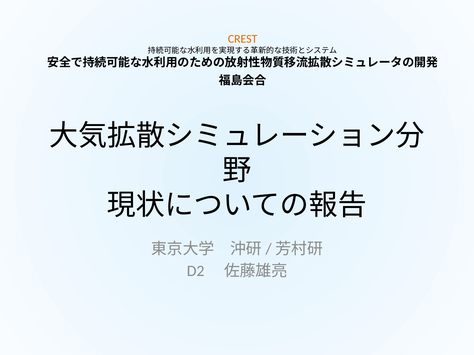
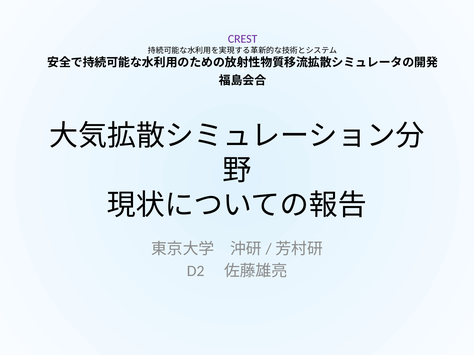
CREST colour: orange -> purple
